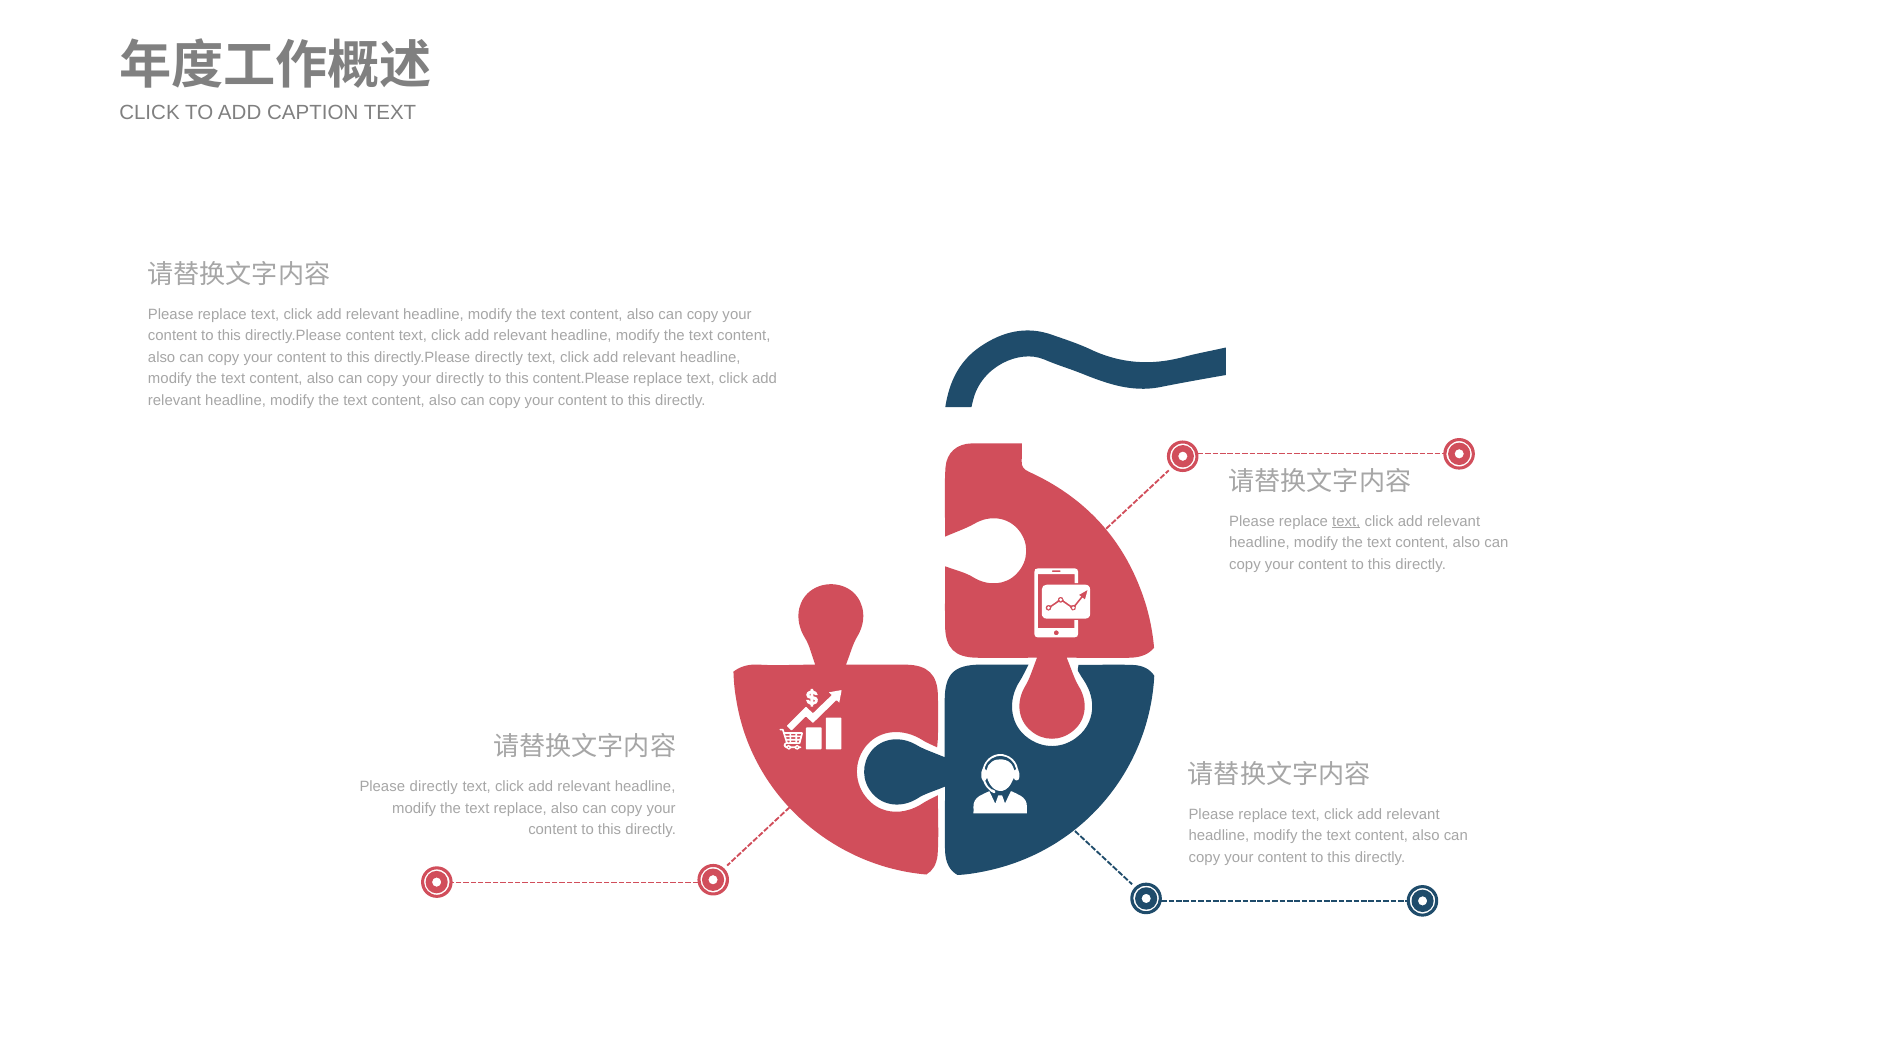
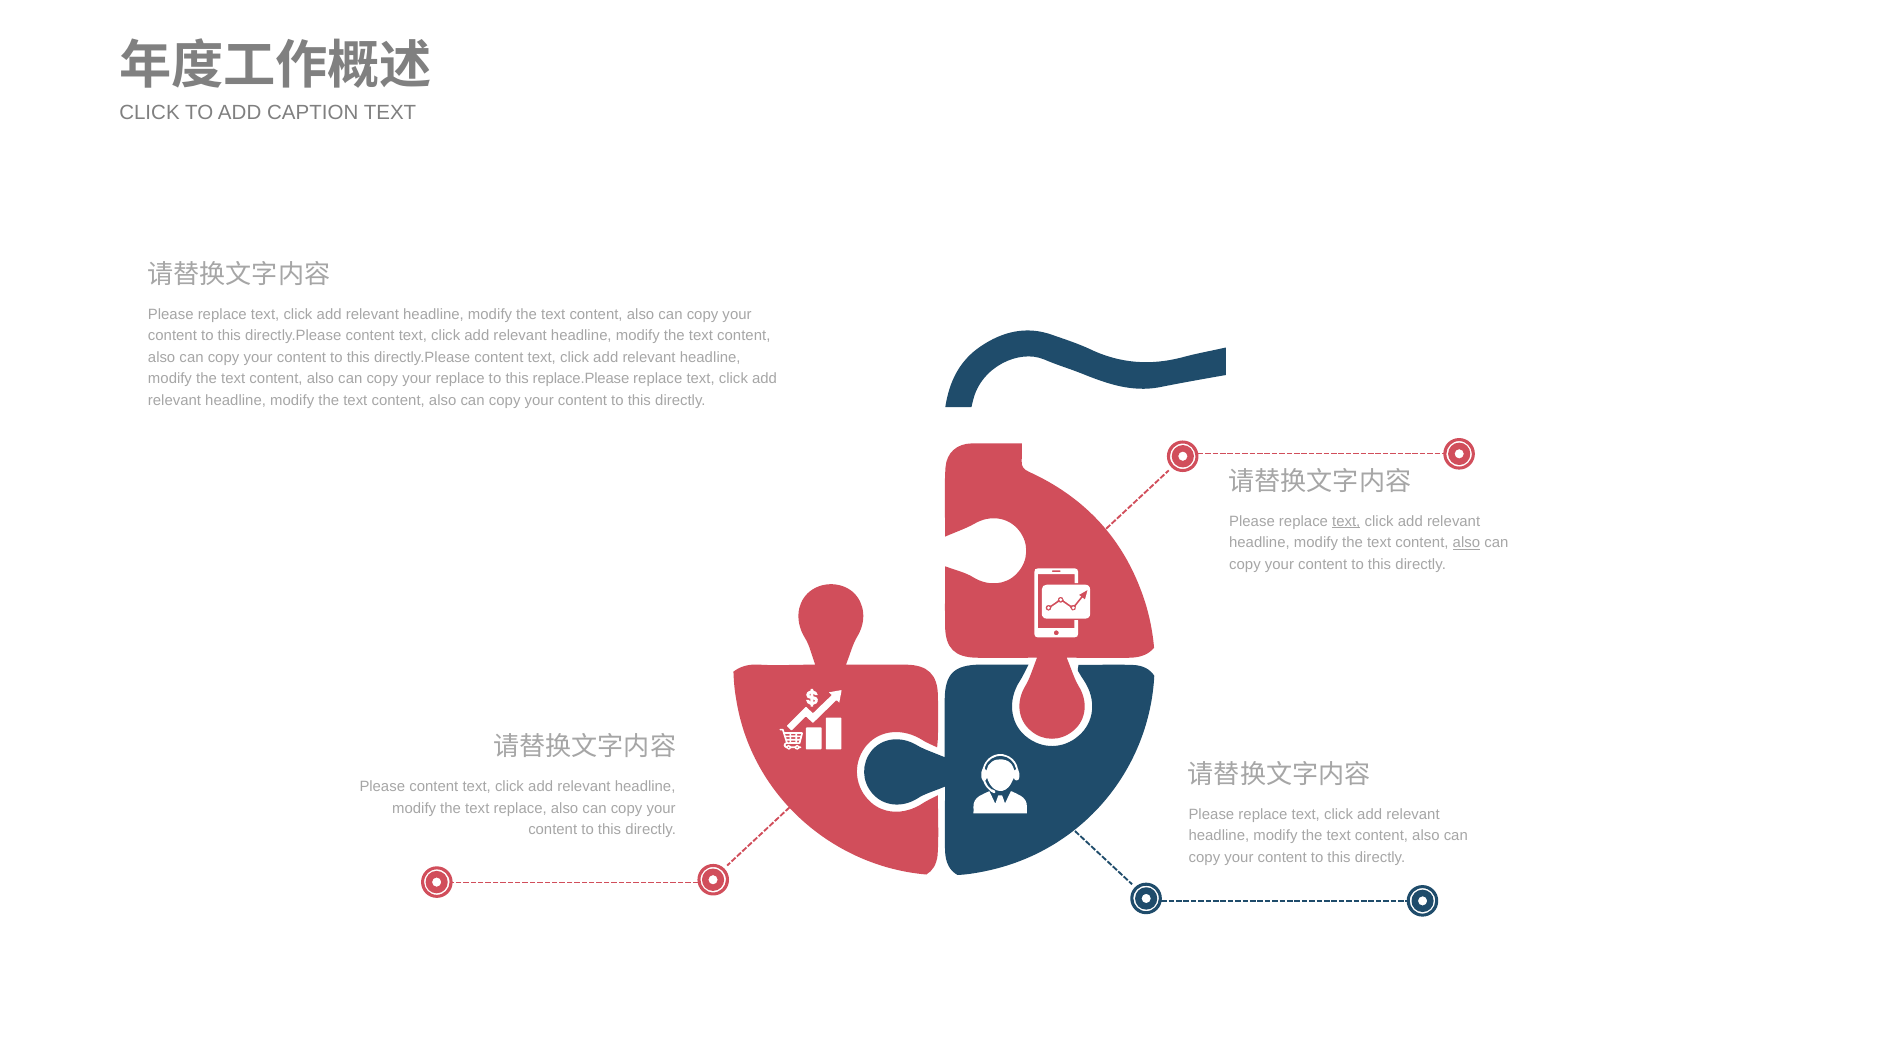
directly at (499, 357): directly -> content
your directly: directly -> replace
content.Please: content.Please -> replace.Please
also at (1466, 543) underline: none -> present
Please directly: directly -> content
